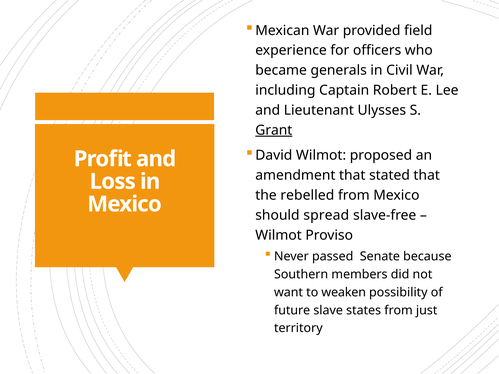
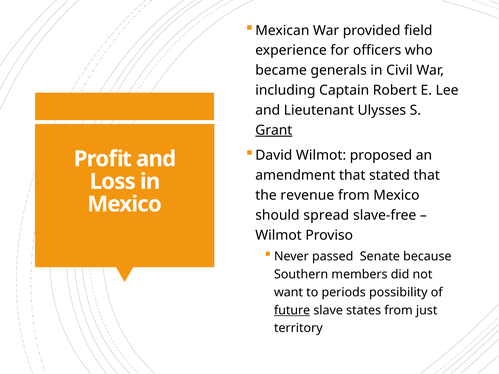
rebelled: rebelled -> revenue
weaken: weaken -> periods
future underline: none -> present
